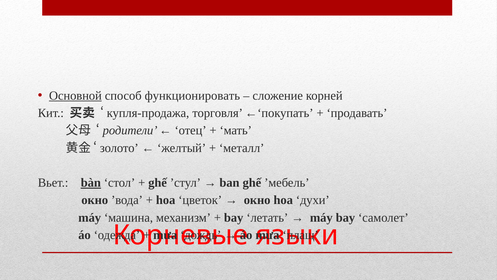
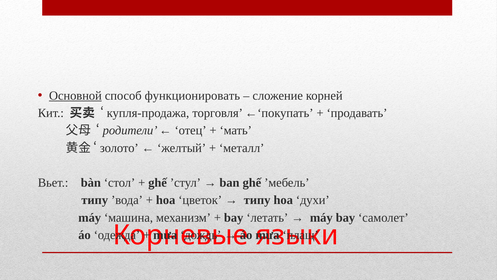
bàn underline: present -> none
окно at (95, 200): окно -> типу
окно at (257, 200): окно -> типу
